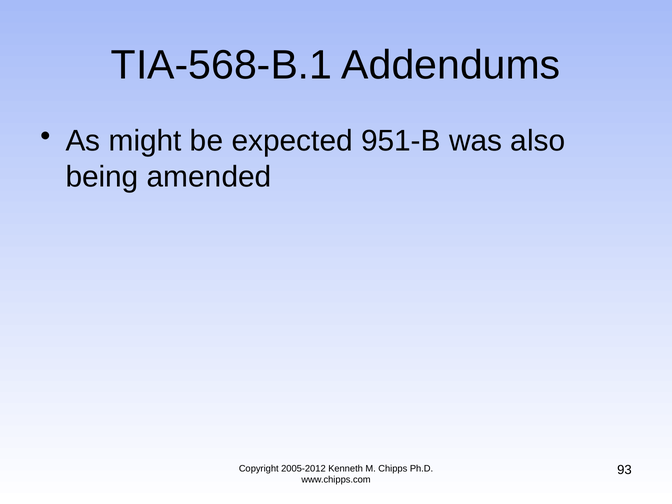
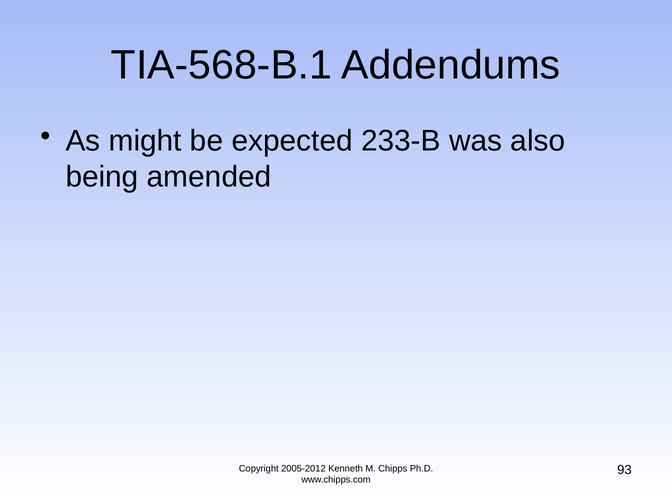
951-B: 951-B -> 233-B
